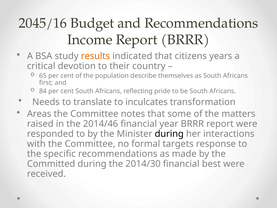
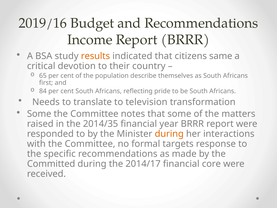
2045/16: 2045/16 -> 2019/16
years: years -> same
inculcates: inculcates -> television
Areas at (39, 114): Areas -> Some
2014/46: 2014/46 -> 2014/35
during at (169, 134) colour: black -> orange
2014/30: 2014/30 -> 2014/17
best: best -> core
